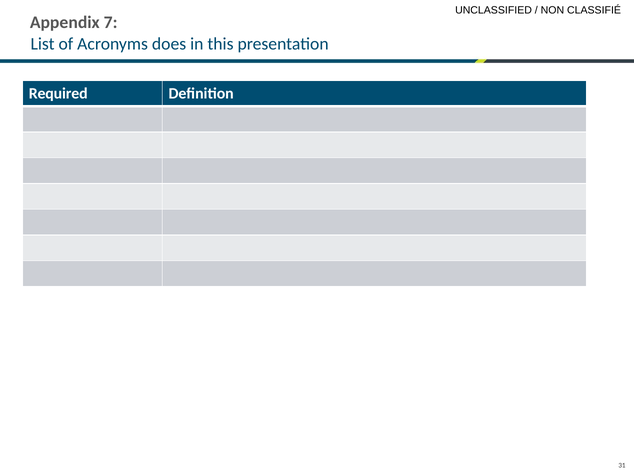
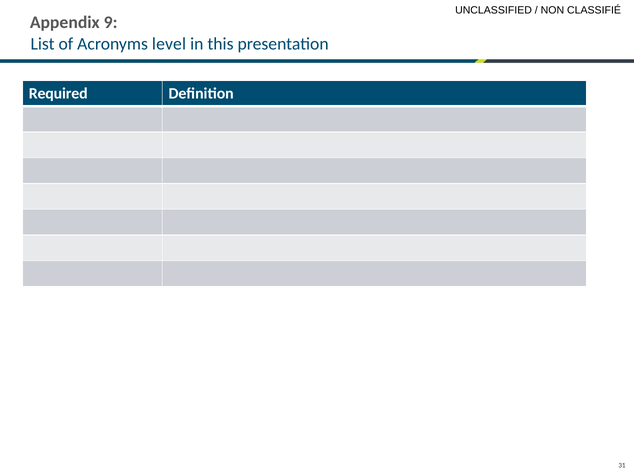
7: 7 -> 9
does: does -> level
